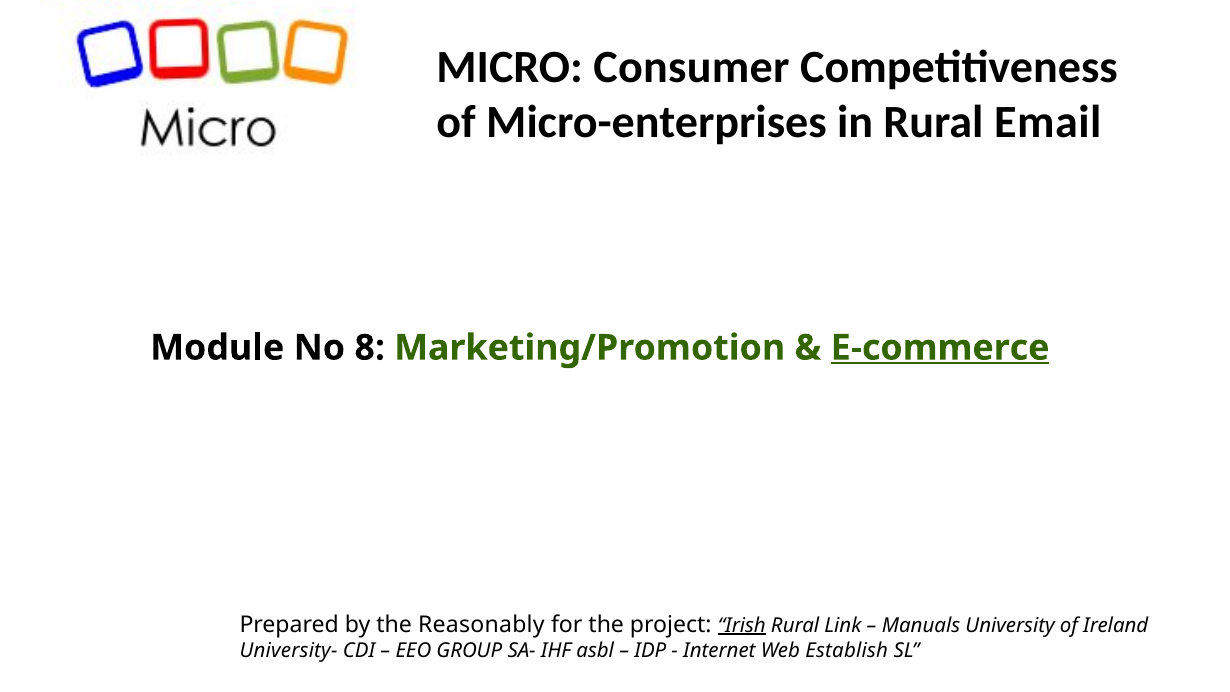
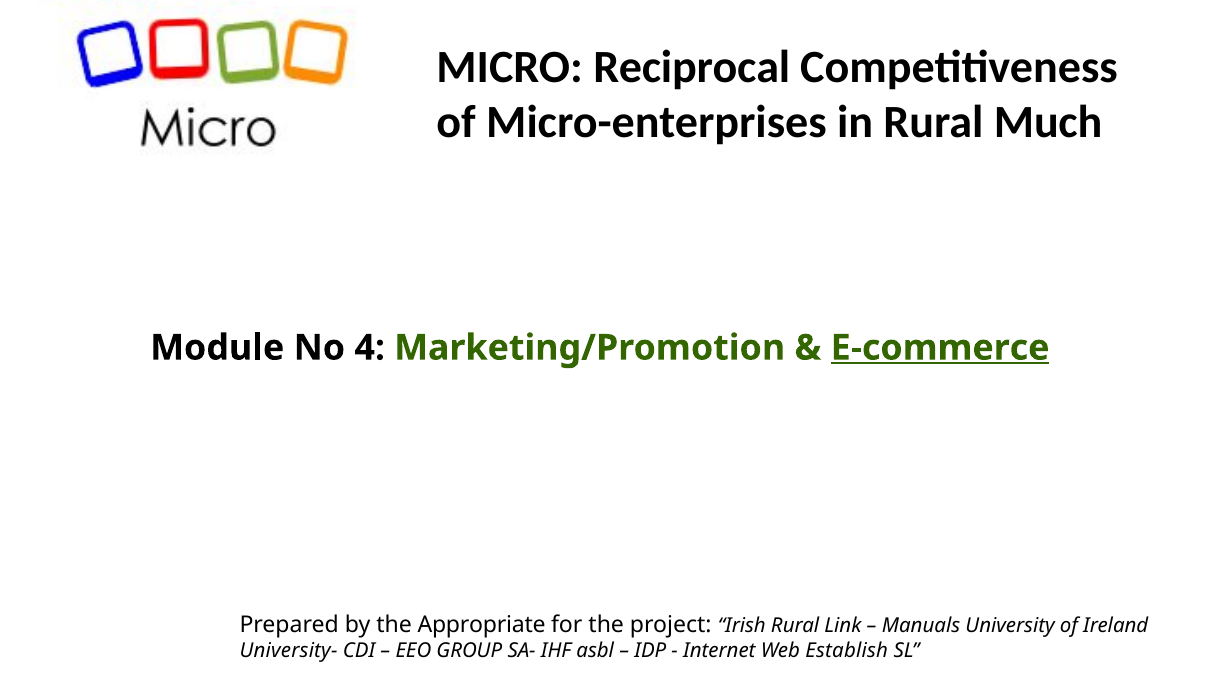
Consumer: Consumer -> Reciprocal
Email: Email -> Much
8: 8 -> 4
Reasonably: Reasonably -> Appropriate
Irish underline: present -> none
